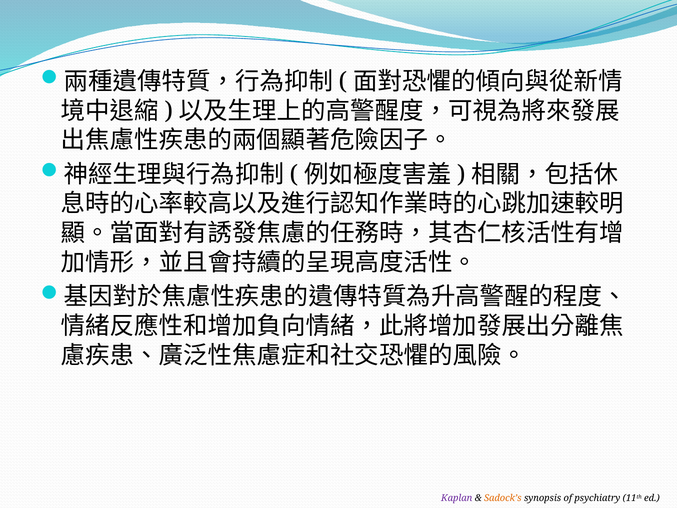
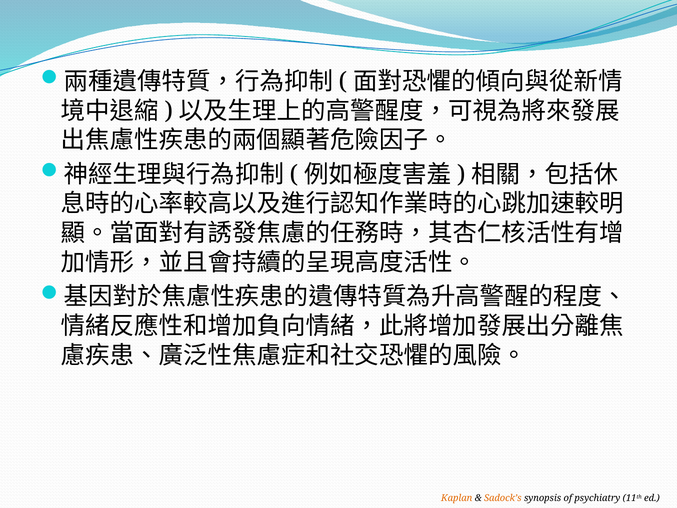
Kaplan colour: purple -> orange
